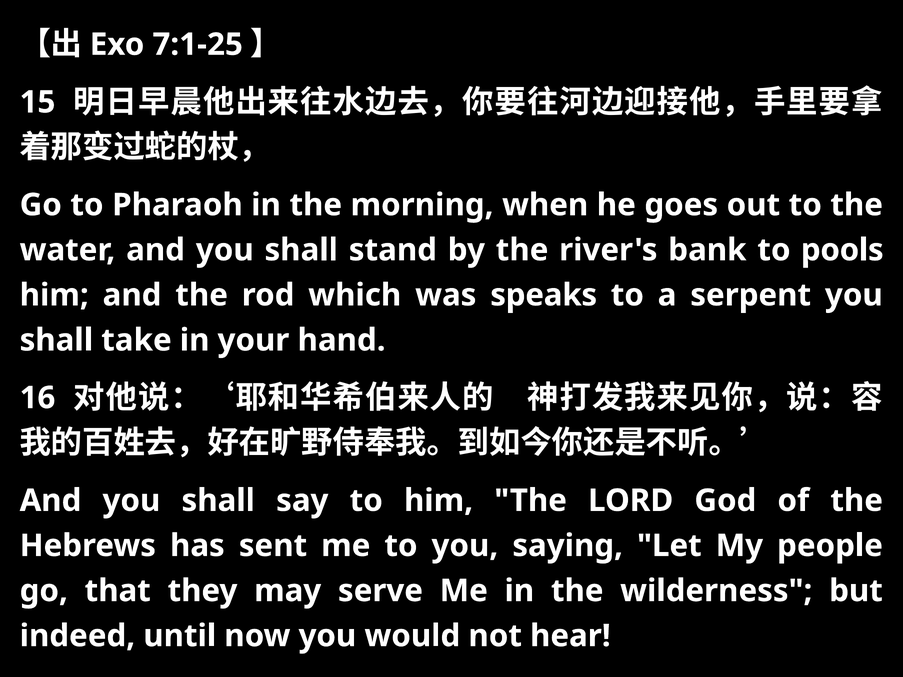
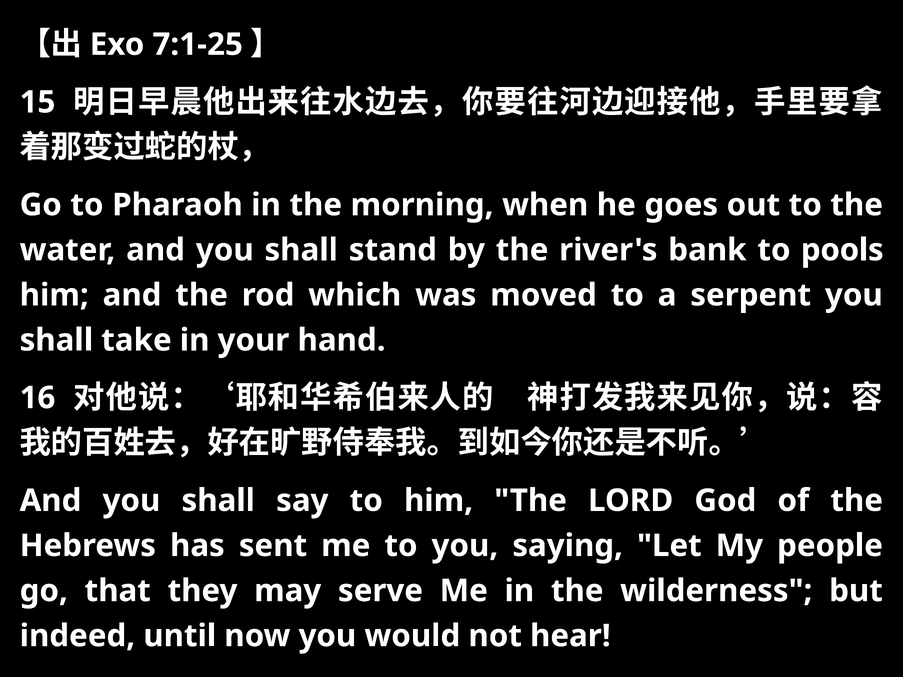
speaks: speaks -> moved
